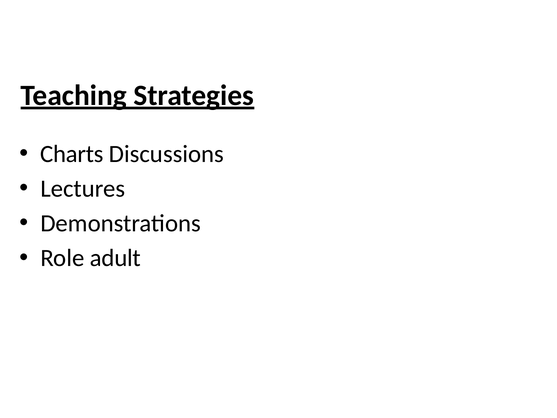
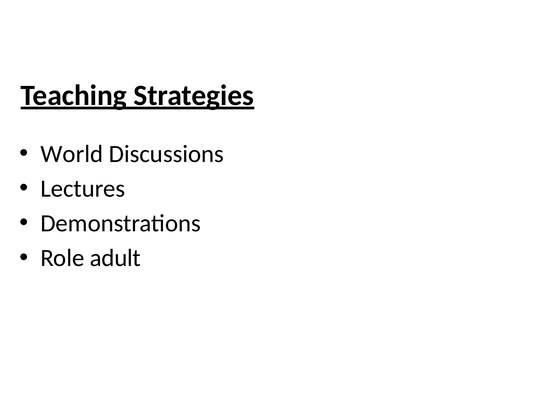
Charts: Charts -> World
